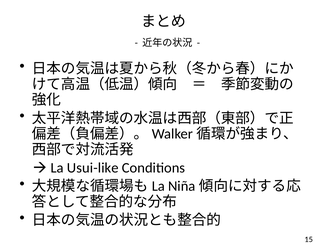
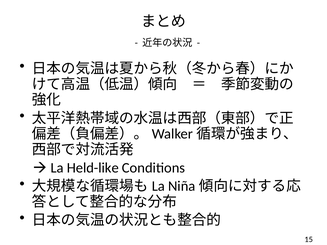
Usui-like: Usui-like -> Held-like
